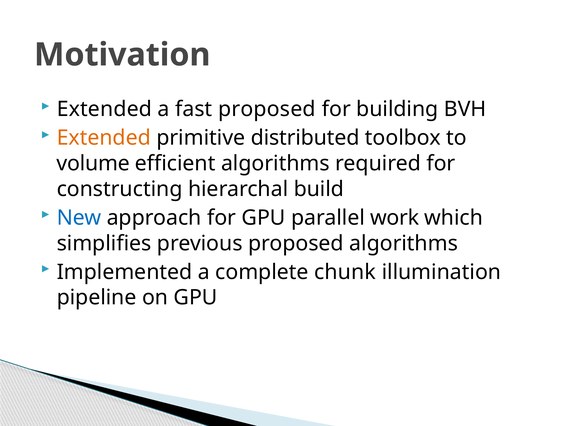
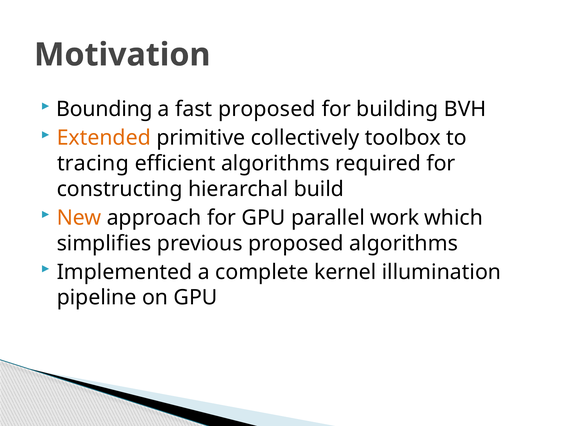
Extended at (104, 109): Extended -> Bounding
distributed: distributed -> collectively
volume: volume -> tracing
New colour: blue -> orange
chunk: chunk -> kernel
